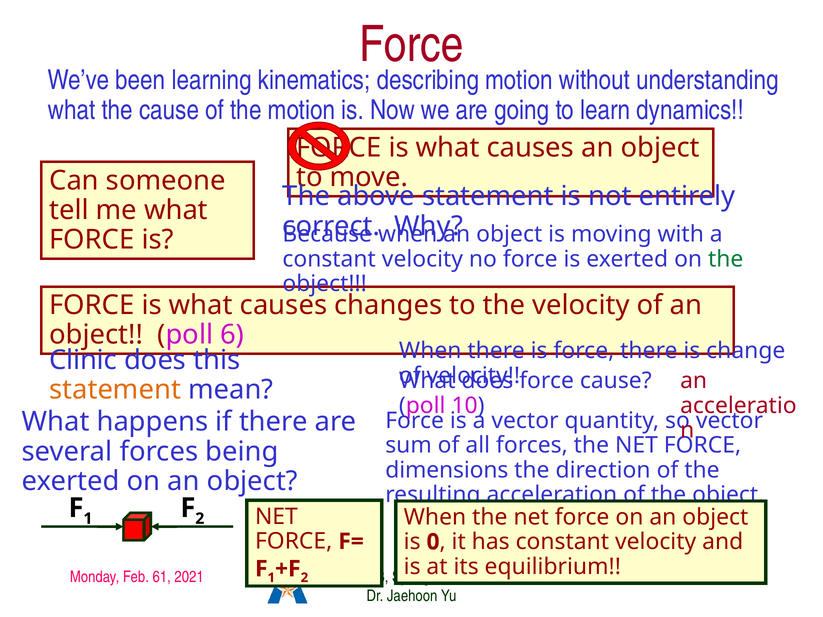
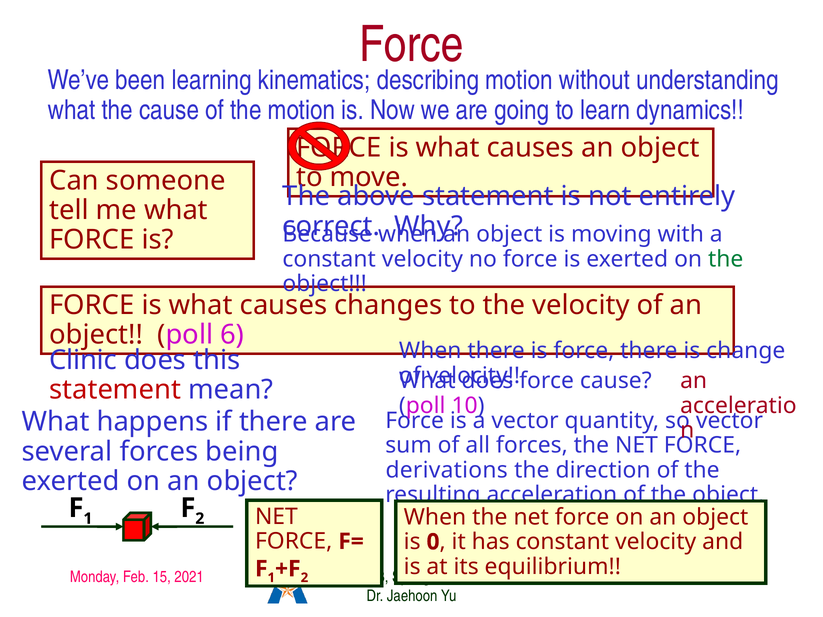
statement at (115, 390) colour: orange -> red
dimensions: dimensions -> derivations
61: 61 -> 15
